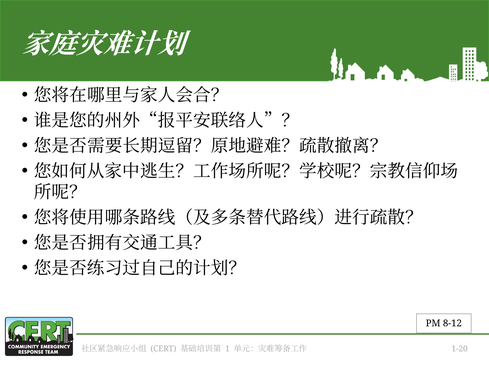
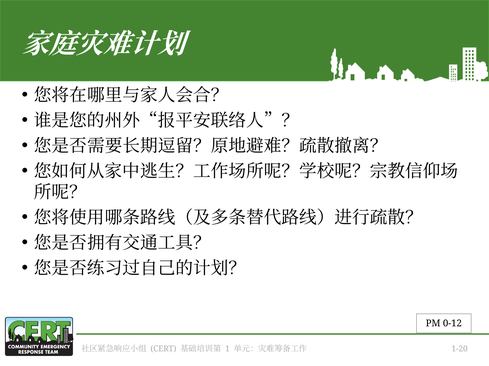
8-12: 8-12 -> 0-12
